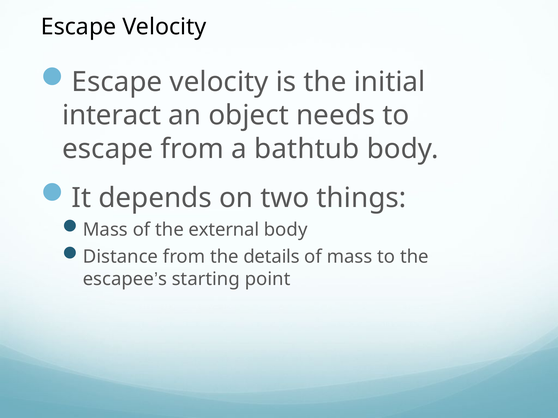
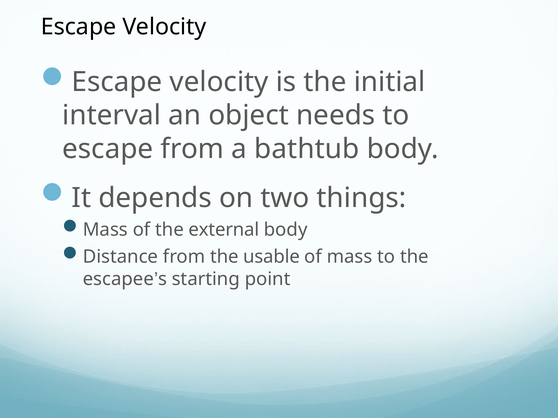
interact: interact -> interval
details: details -> usable
